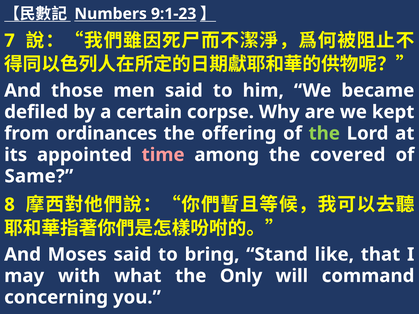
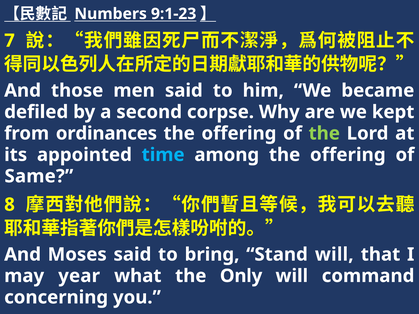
certain: certain -> second
time colour: pink -> light blue
among the covered: covered -> offering
Stand like: like -> will
with: with -> year
